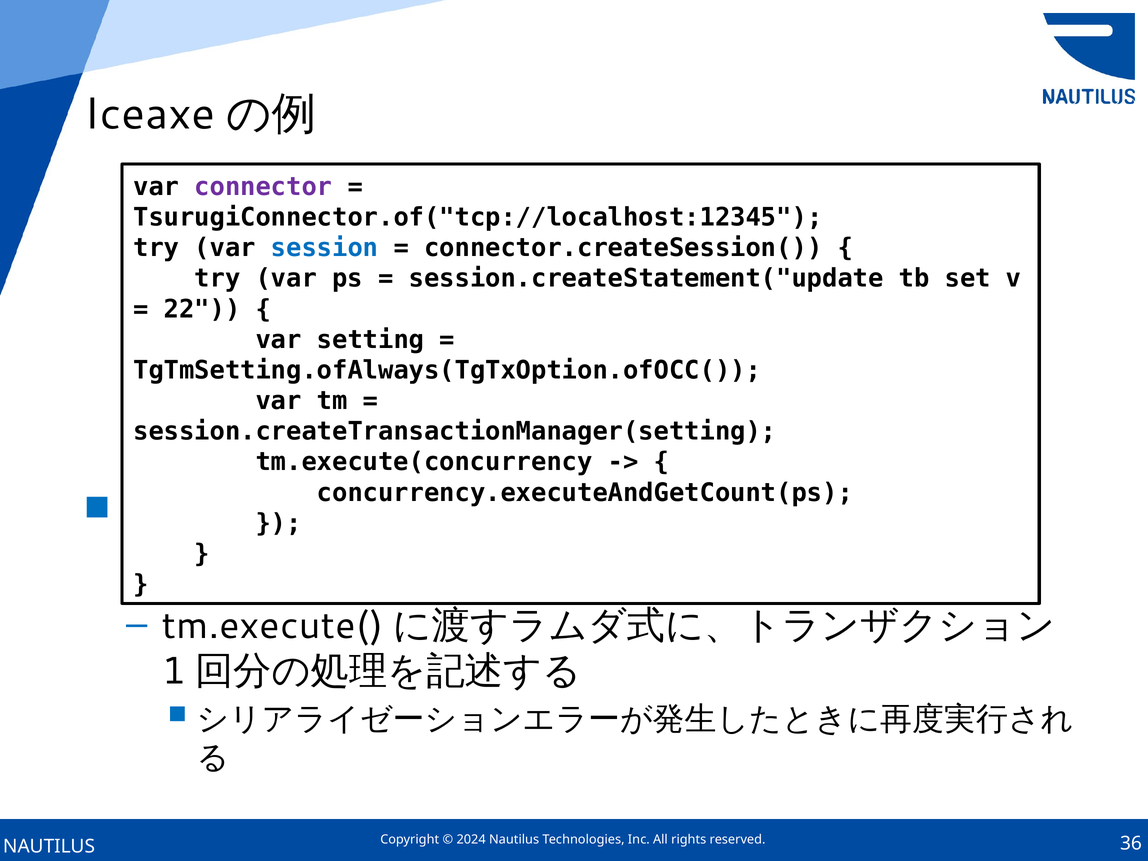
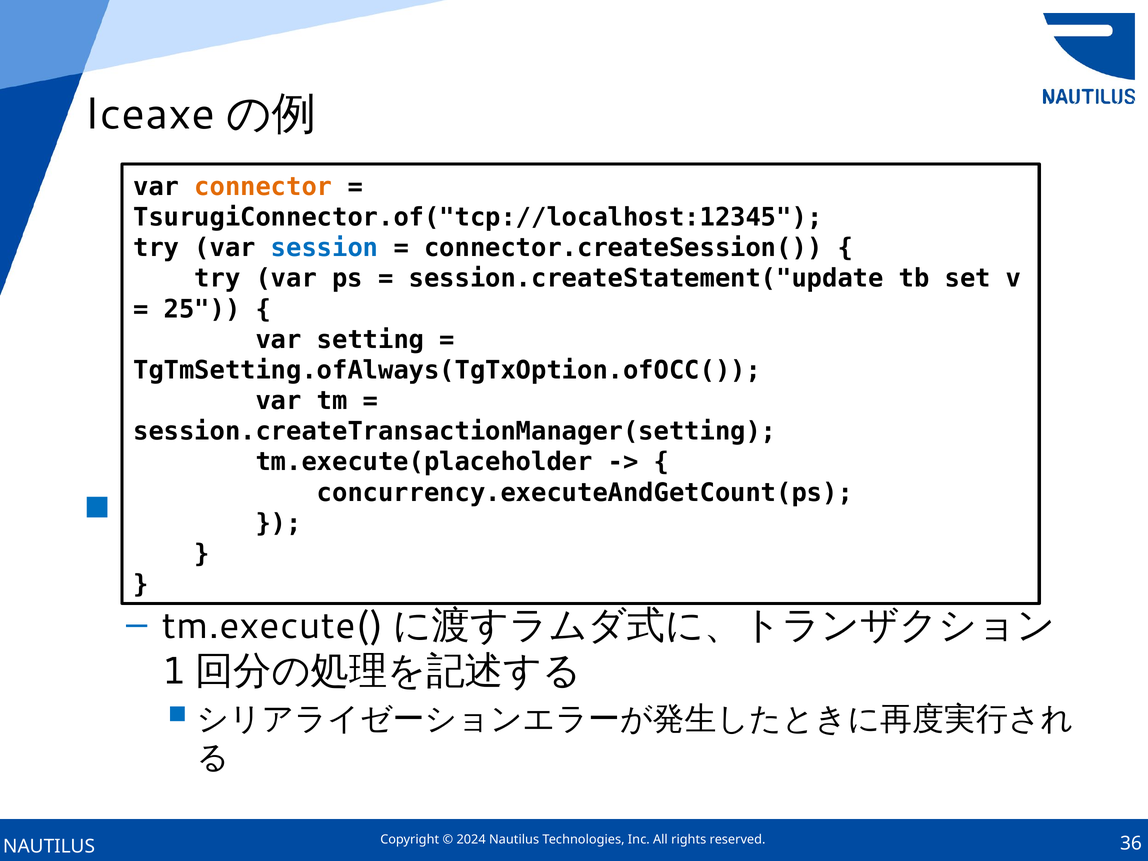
connector colour: purple -> orange
22: 22 -> 25
tm.execute(concurrency: tm.execute(concurrency -> tm.execute(placeholder
